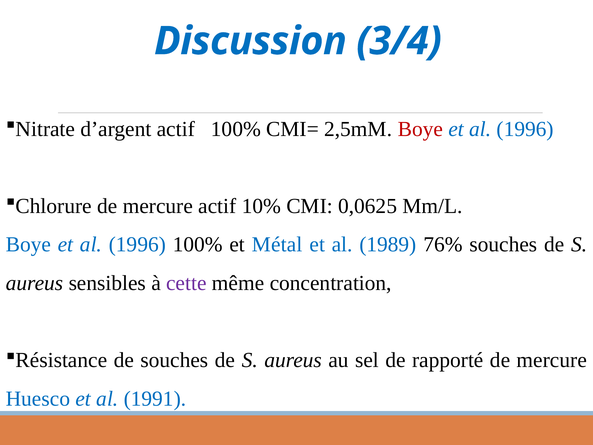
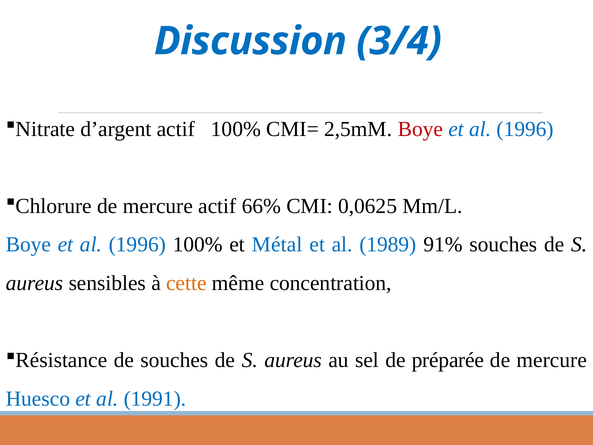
10%: 10% -> 66%
76%: 76% -> 91%
cette colour: purple -> orange
rapporté: rapporté -> préparée
